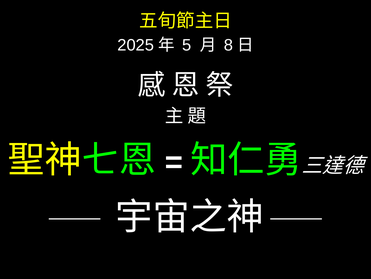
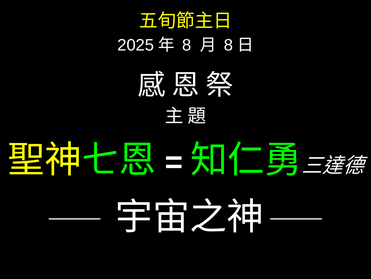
5 at (187, 45): 5 -> 8
